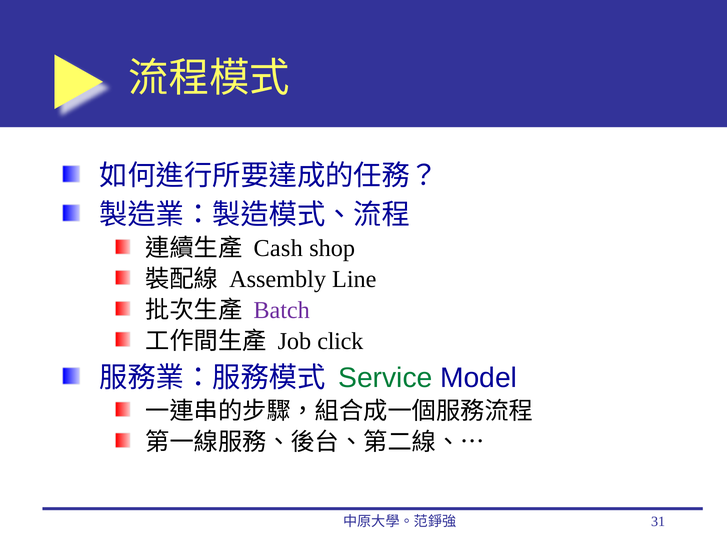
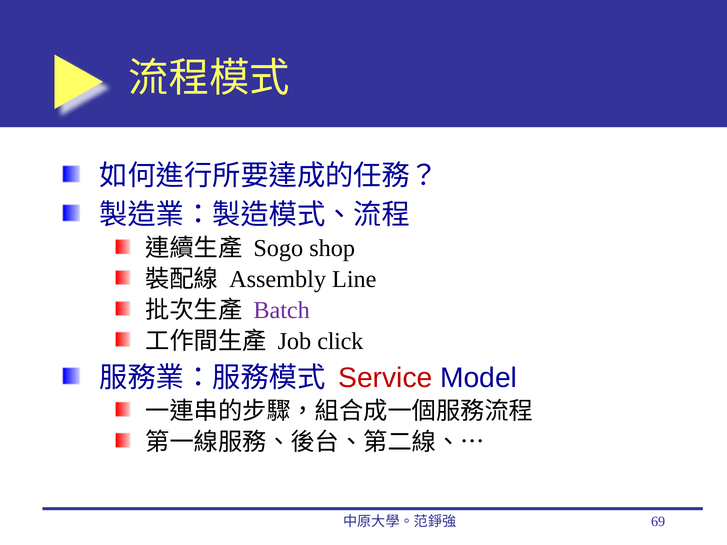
Cash: Cash -> Sogo
Service colour: green -> red
31: 31 -> 69
